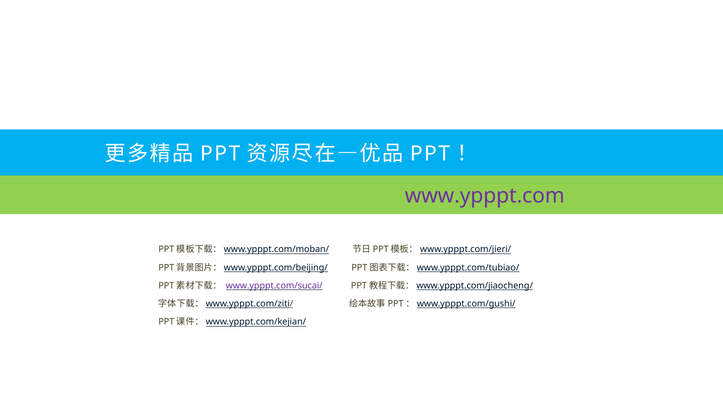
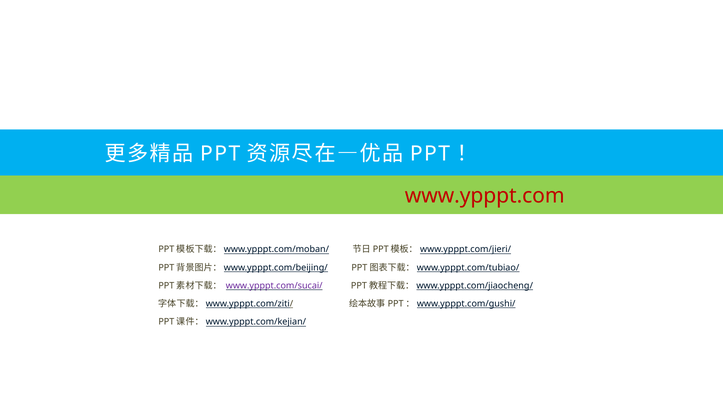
www.ypppt.com colour: purple -> red
